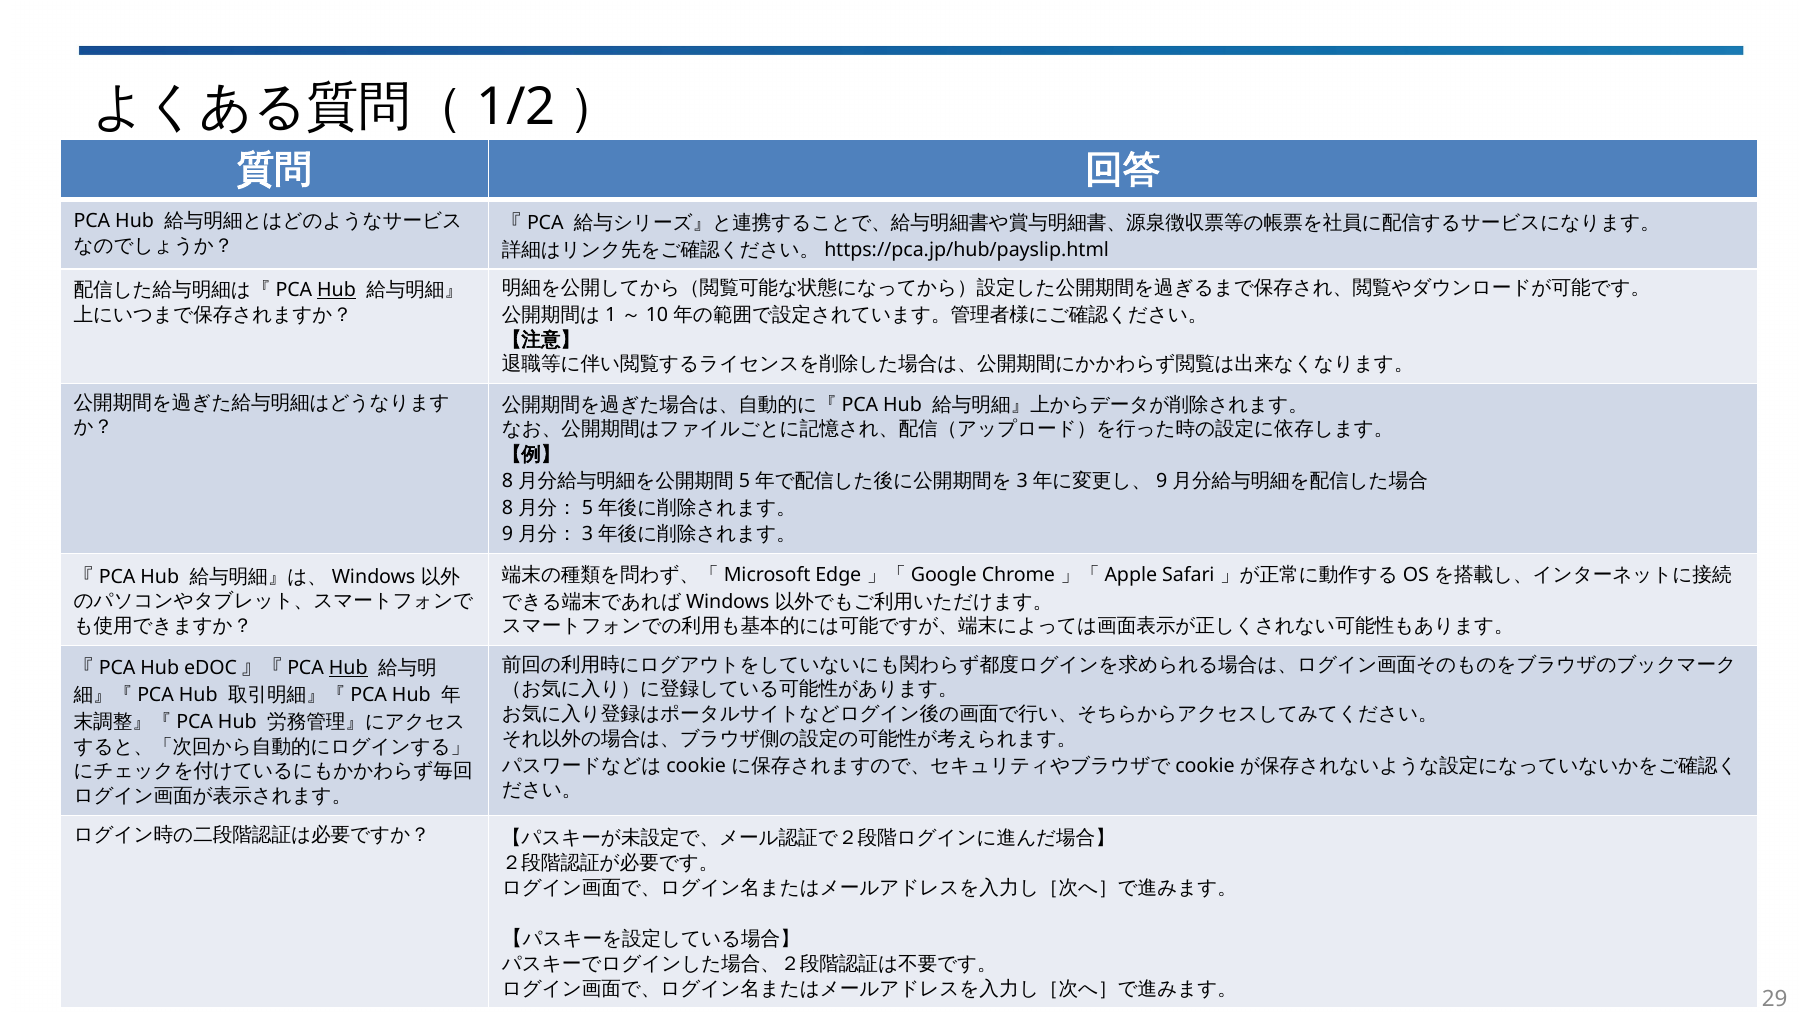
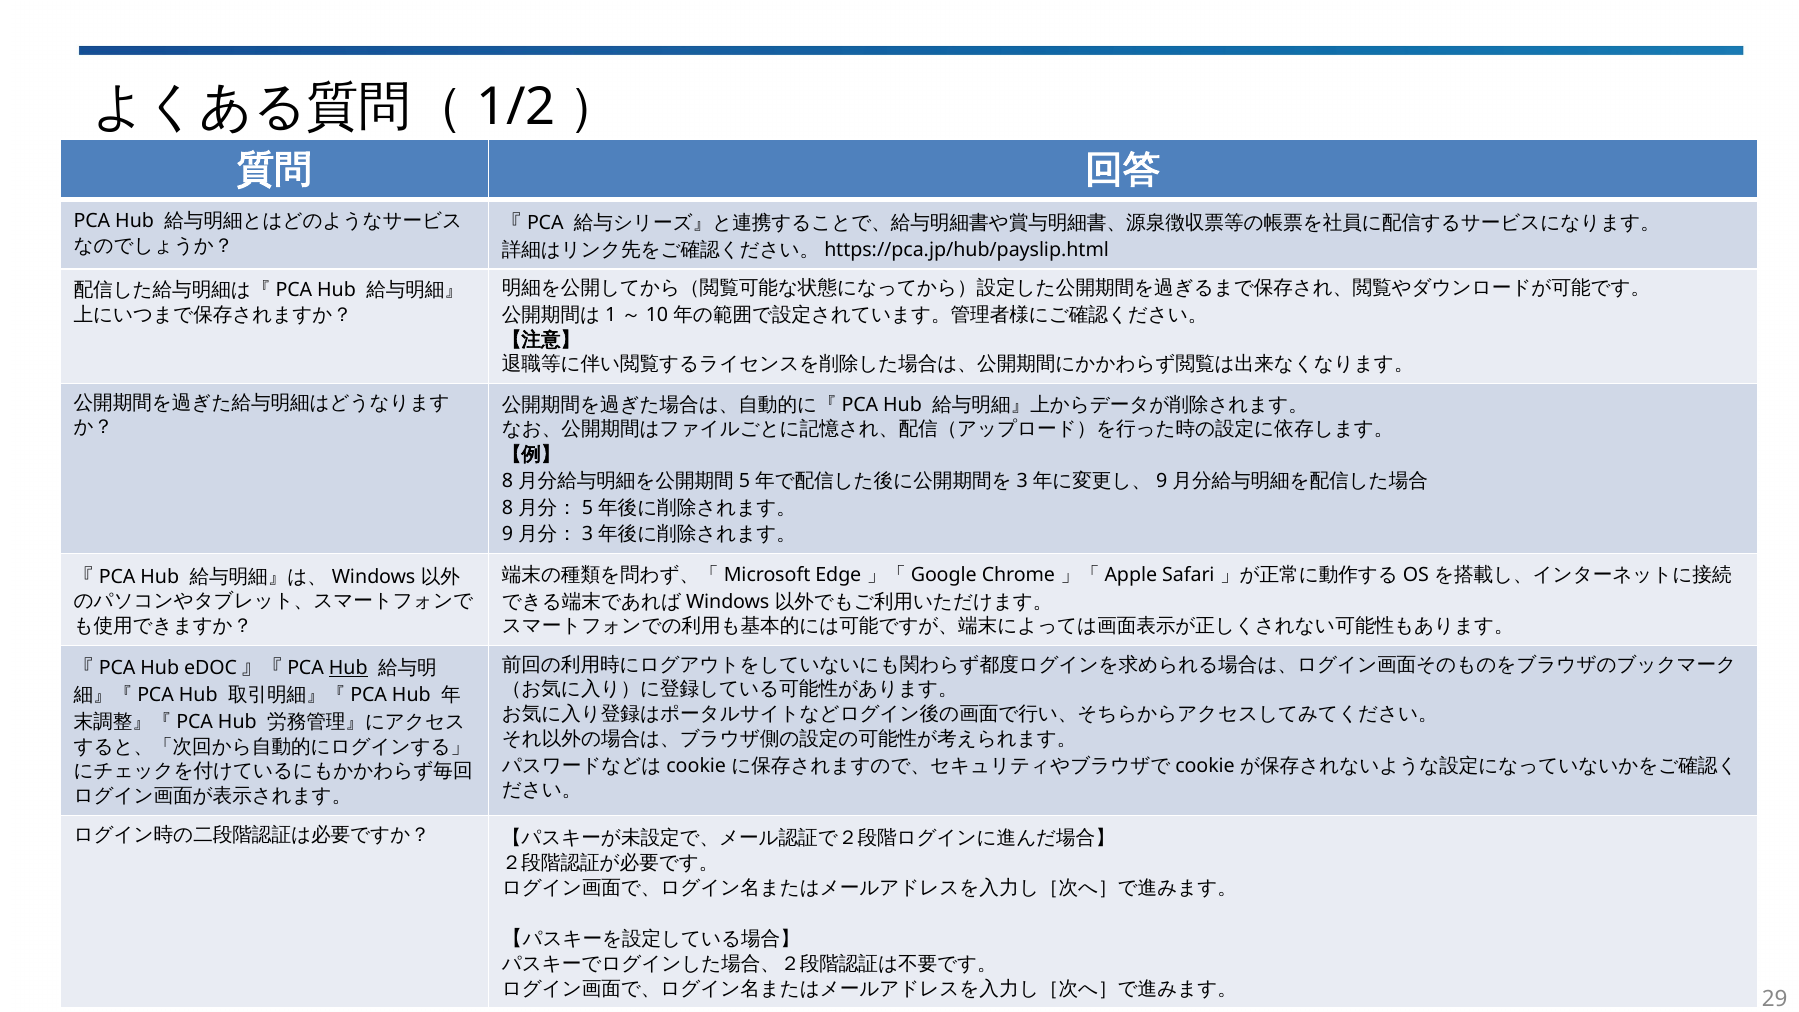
Hub at (337, 290) underline: present -> none
